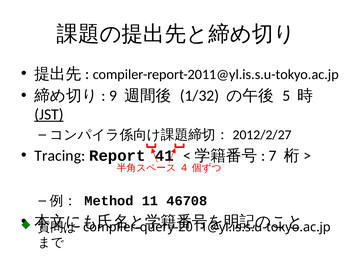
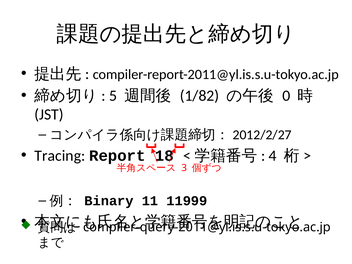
9: 9 -> 5
1/32: 1/32 -> 1/82
5: 5 -> 0
JST underline: present -> none
41: 41 -> 18
7: 7 -> 4
4: 4 -> 3
Method: Method -> Binary
46708: 46708 -> 11999
